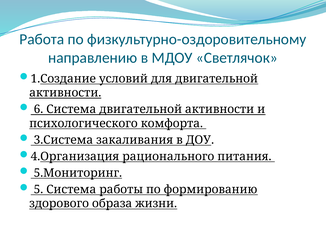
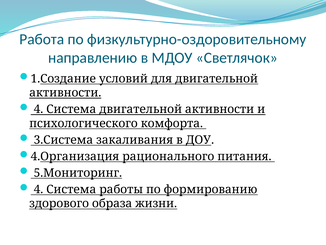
6 at (38, 109): 6 -> 4
5 at (38, 189): 5 -> 4
